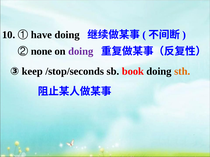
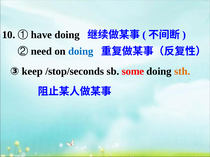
none: none -> need
doing at (81, 51) colour: purple -> blue
book: book -> some
